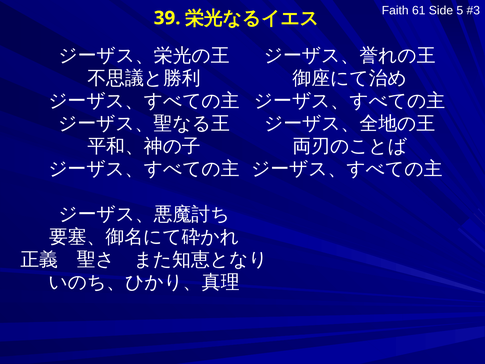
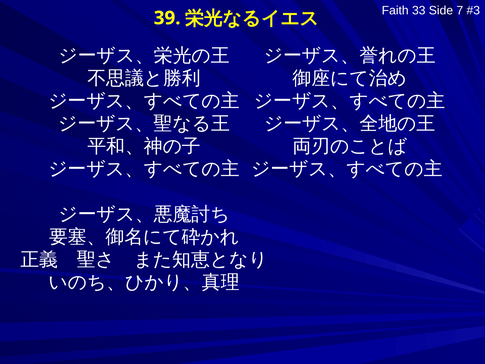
61: 61 -> 33
5: 5 -> 7
